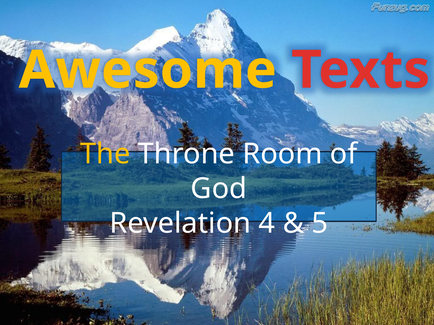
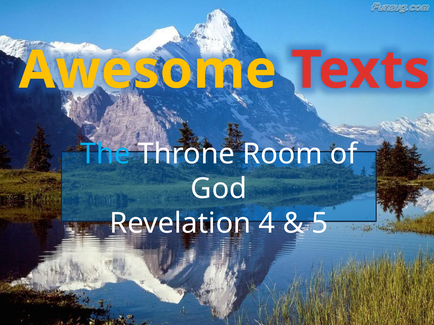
The colour: yellow -> light blue
